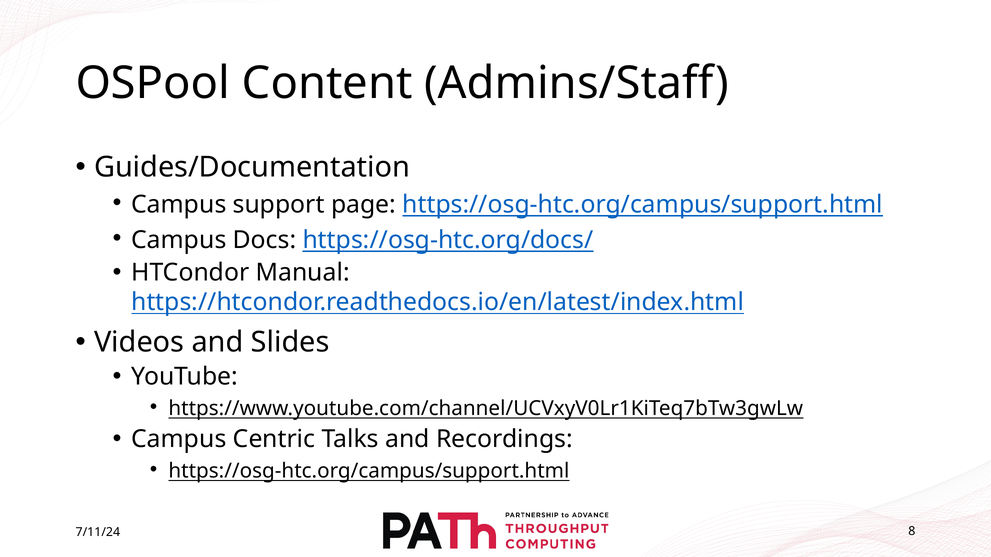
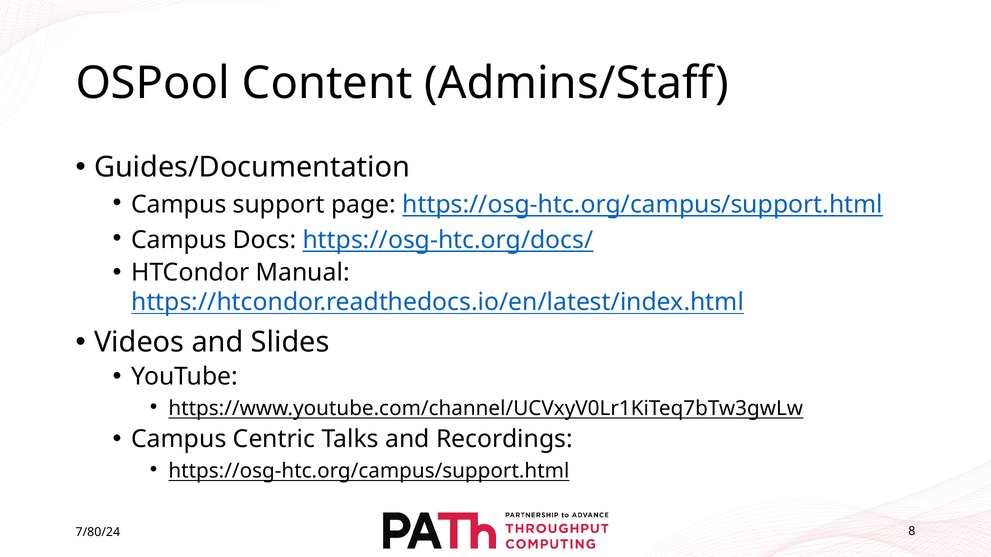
7/11/24: 7/11/24 -> 7/80/24
